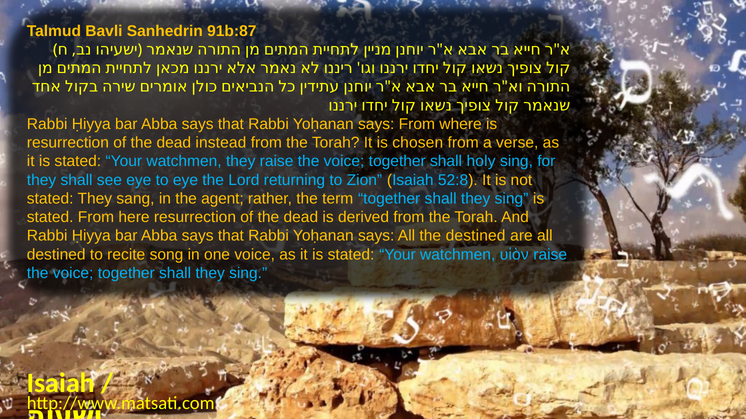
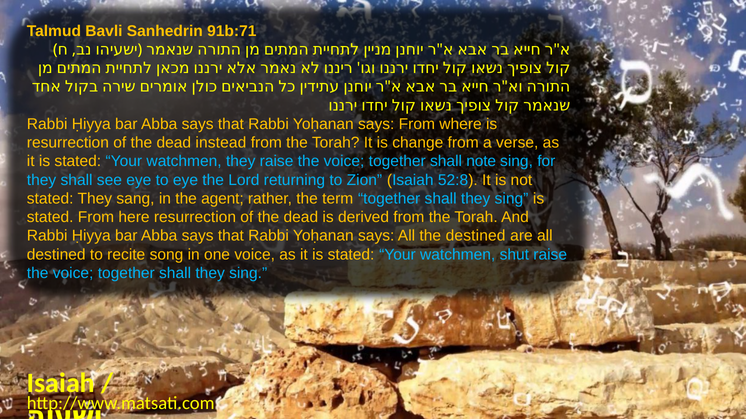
91b:87: 91b:87 -> 91b:71
chosen: chosen -> change
holy: holy -> note
υἱὸν: υἱὸν -> shut
